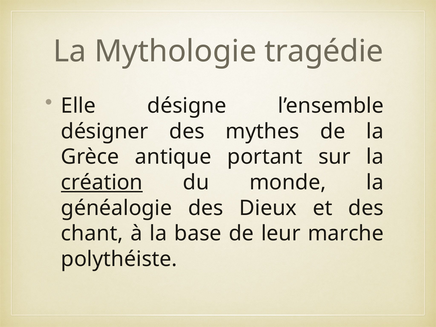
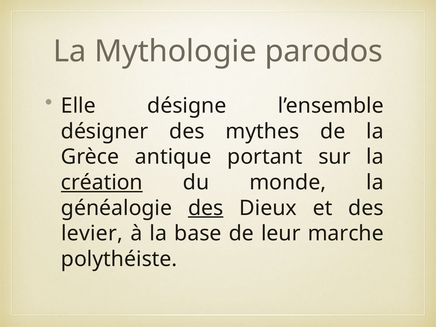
tragédie: tragédie -> parodos
des at (206, 208) underline: none -> present
chant: chant -> levier
